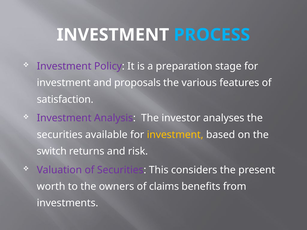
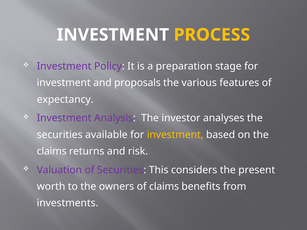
PROCESS colour: light blue -> yellow
satisfaction: satisfaction -> expectancy
switch at (52, 151): switch -> claims
